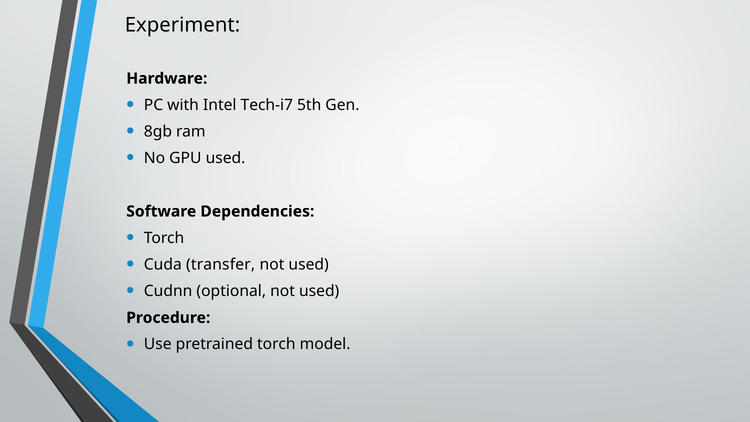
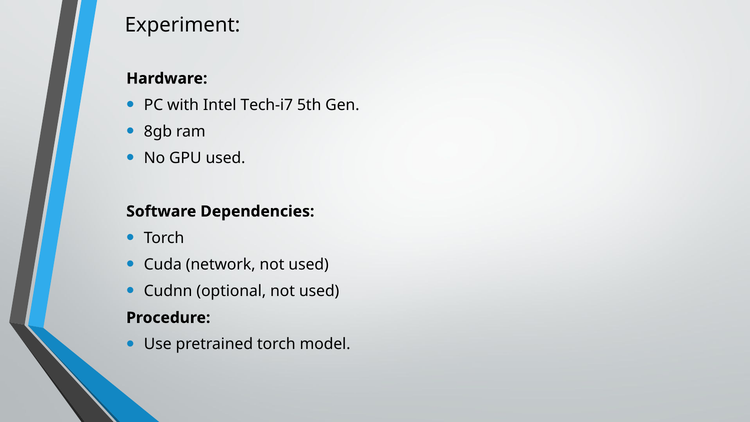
transfer: transfer -> network
